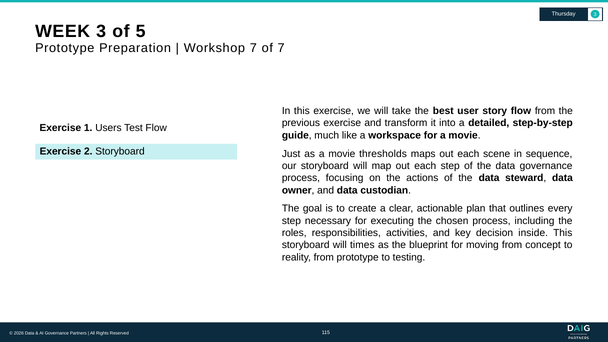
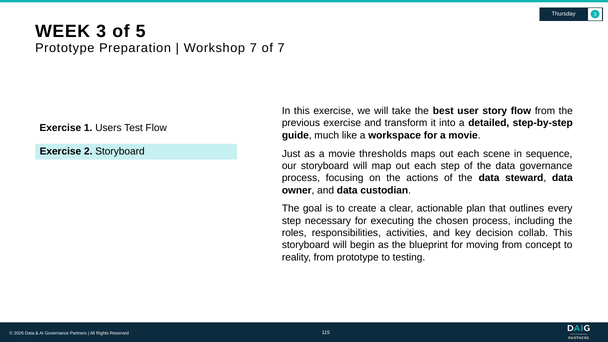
inside: inside -> collab
times: times -> begin
